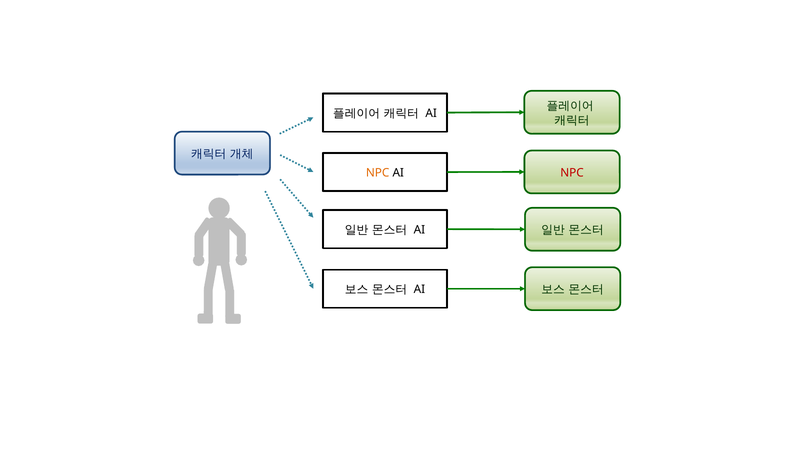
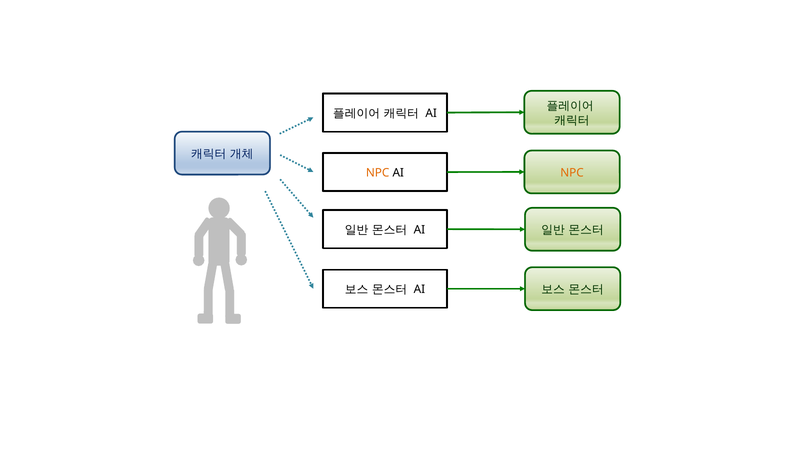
NPC at (572, 173) colour: red -> orange
